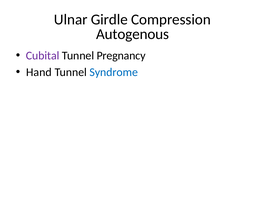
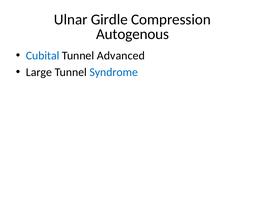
Cubital colour: purple -> blue
Pregnancy: Pregnancy -> Advanced
Hand: Hand -> Large
